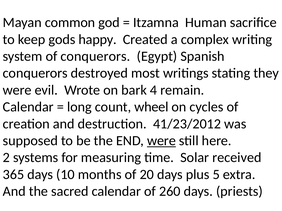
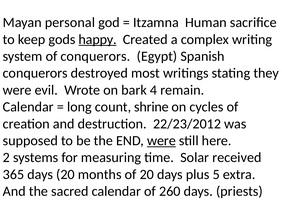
common: common -> personal
happy underline: none -> present
wheel: wheel -> shrine
41/23/2012: 41/23/2012 -> 22/23/2012
days 10: 10 -> 20
